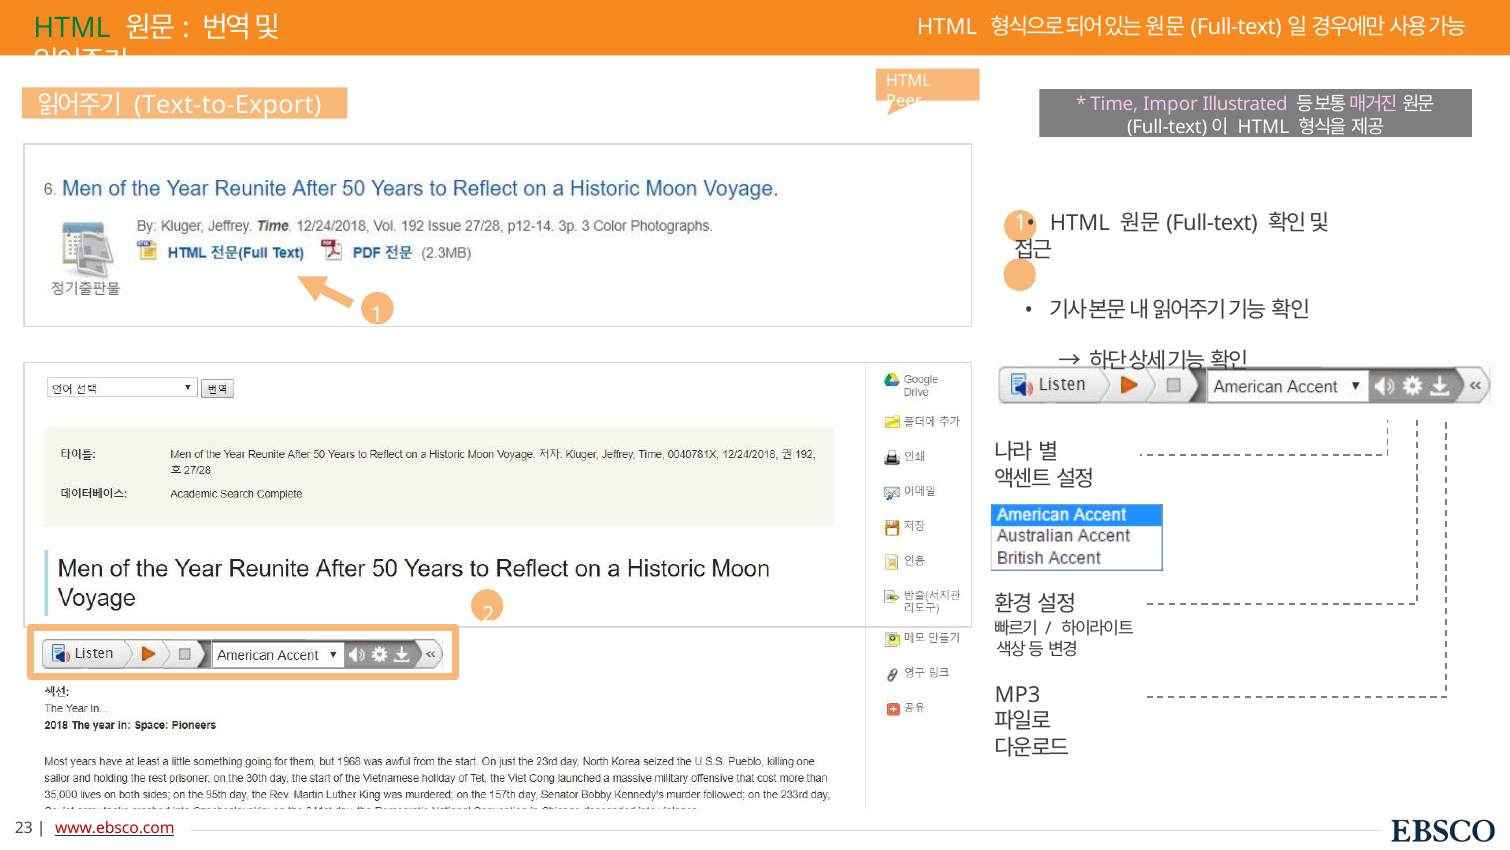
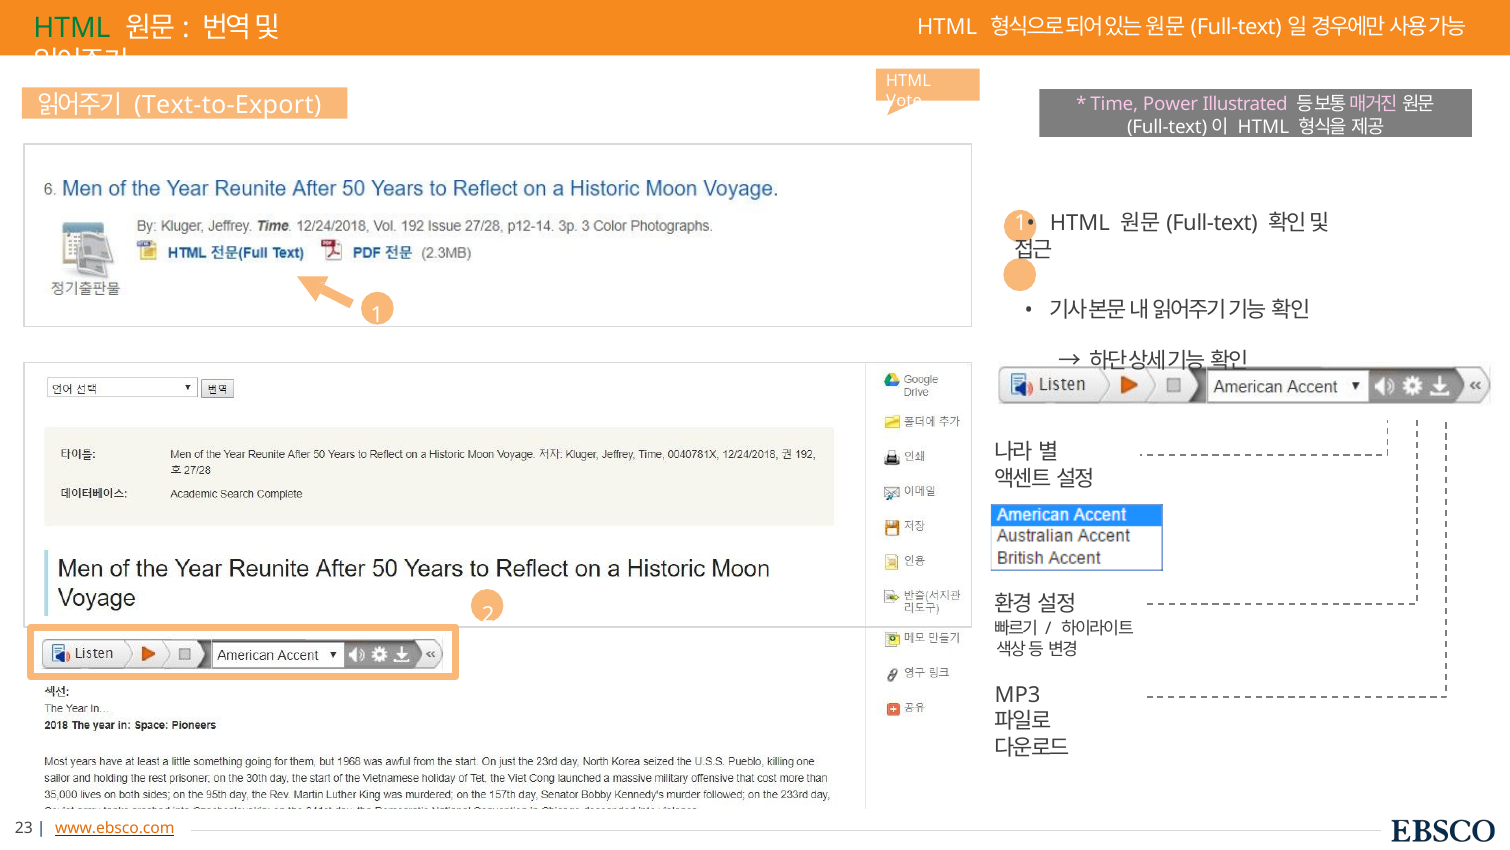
Peer: Peer -> Vote
Impor: Impor -> Power
www.ebsco.com colour: red -> orange
